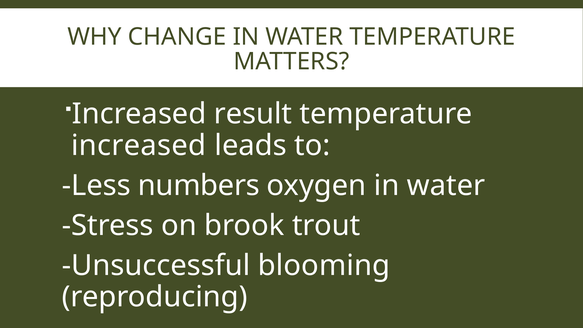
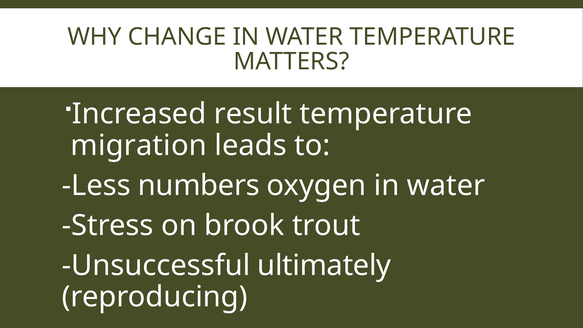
increased at (139, 145): increased -> migration
blooming: blooming -> ultimately
